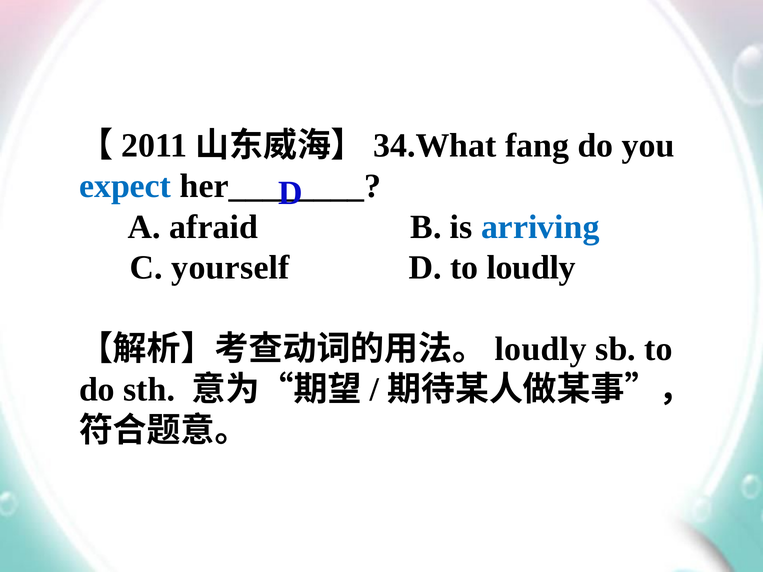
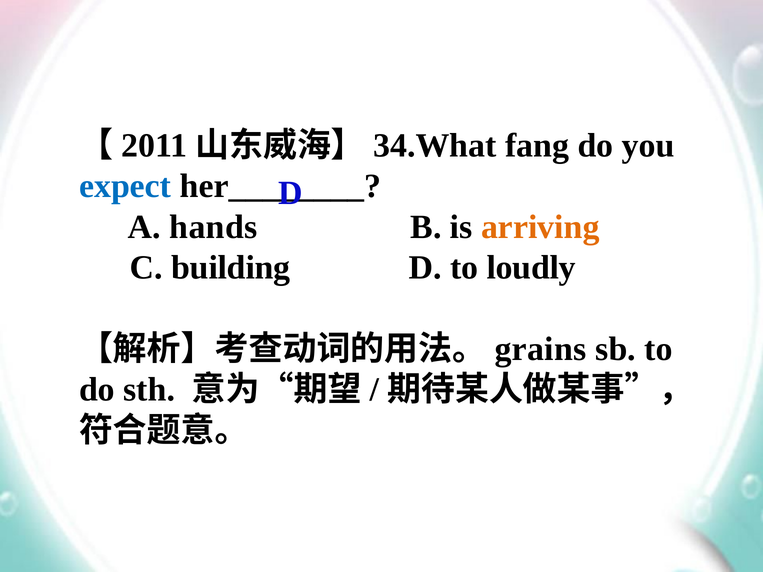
afraid: afraid -> hands
arriving colour: blue -> orange
yourself: yourself -> building
loudly at (541, 349): loudly -> grains
